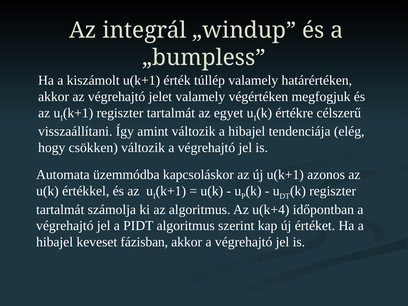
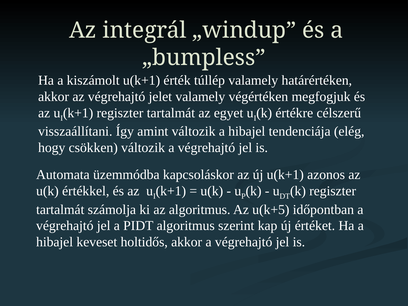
u(k+4: u(k+4 -> u(k+5
fázisban: fázisban -> holtidős
